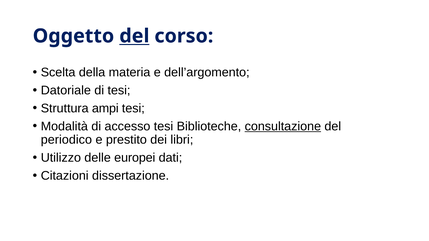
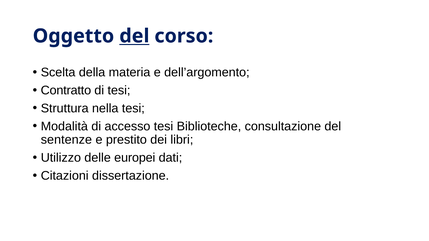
Datoriale: Datoriale -> Contratto
ampi: ampi -> nella
consultazione underline: present -> none
periodico: periodico -> sentenze
